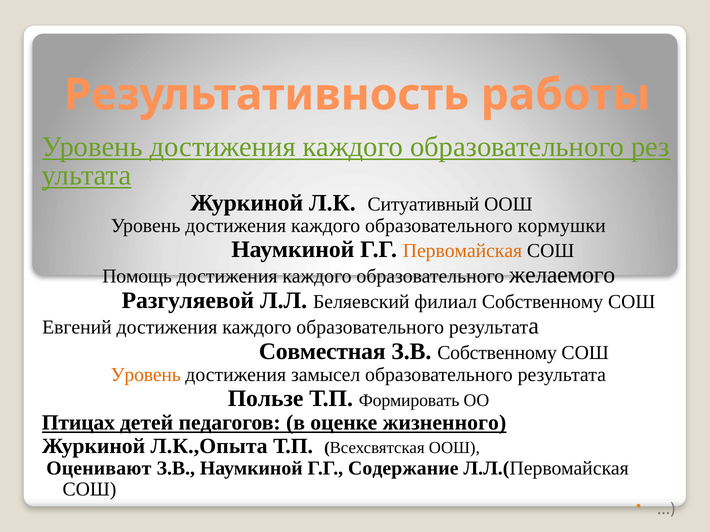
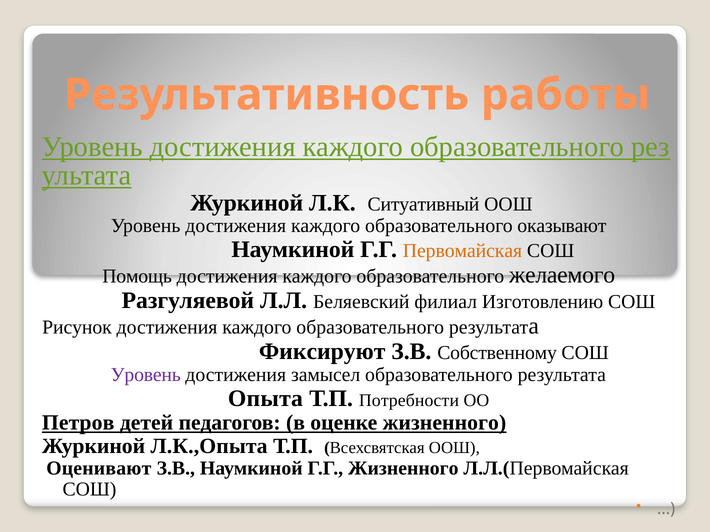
кормушки: кормушки -> оказывают
филиал Собственному: Собственному -> Изготовлению
Евгений: Евгений -> Рисунок
Совместная: Совместная -> Фиксируют
Уровень at (146, 375) colour: orange -> purple
Пользе: Пользе -> Опыта
Формировать: Формировать -> Потребности
Птицах: Птицах -> Петров
Г.Г Содержание: Содержание -> Жизненного
